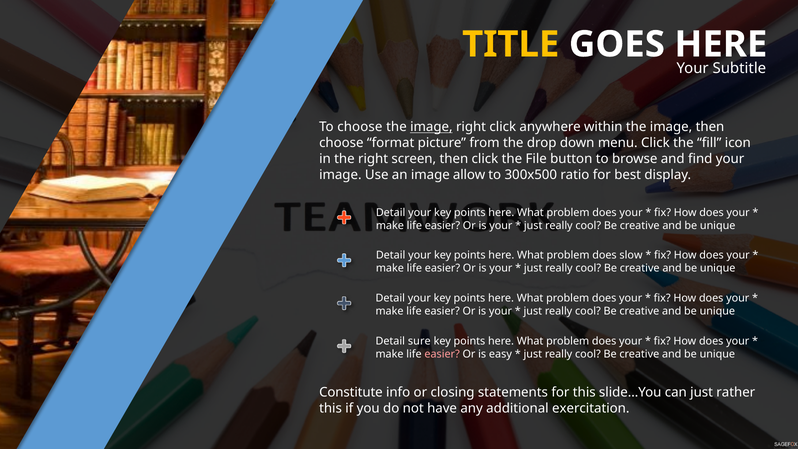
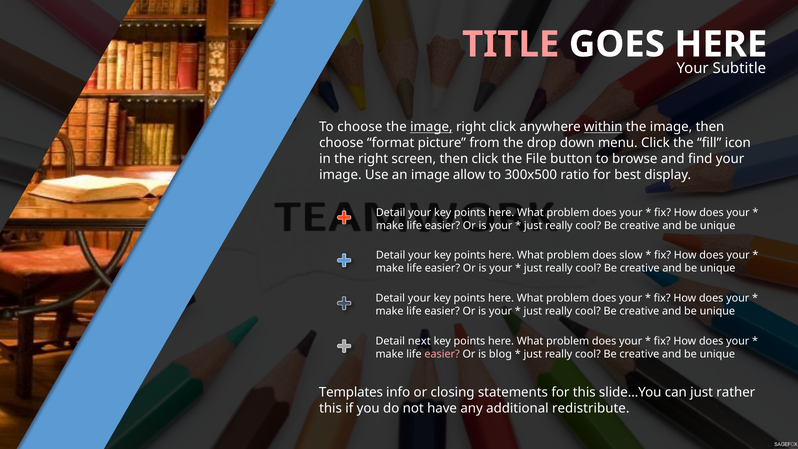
TITLE colour: yellow -> pink
within underline: none -> present
sure: sure -> next
easy: easy -> blog
Constitute: Constitute -> Templates
exercitation: exercitation -> redistribute
